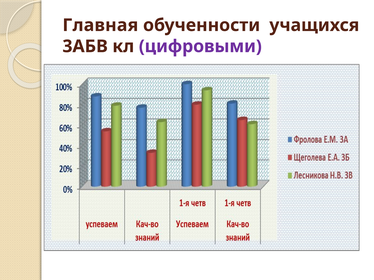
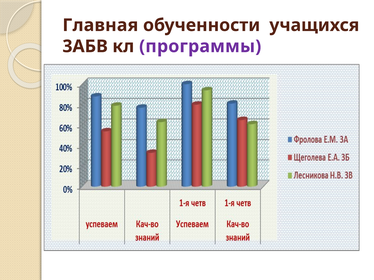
цифровыми: цифровыми -> программы
